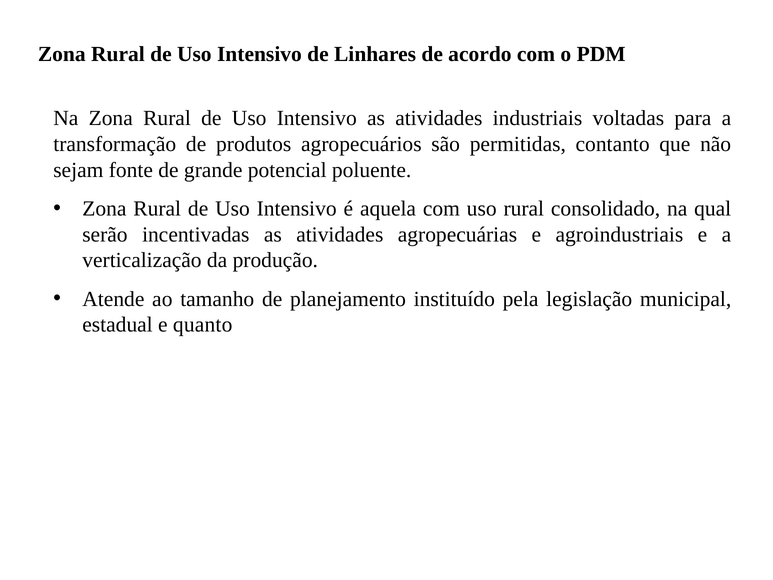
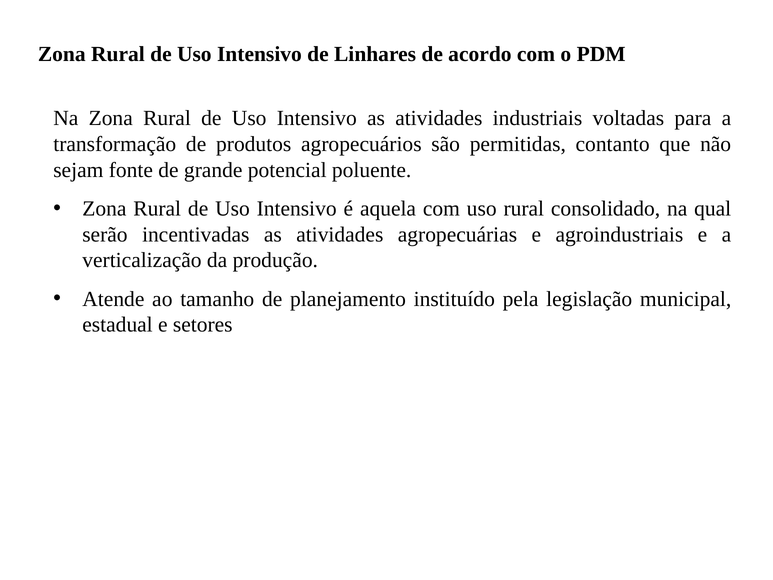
quanto: quanto -> setores
